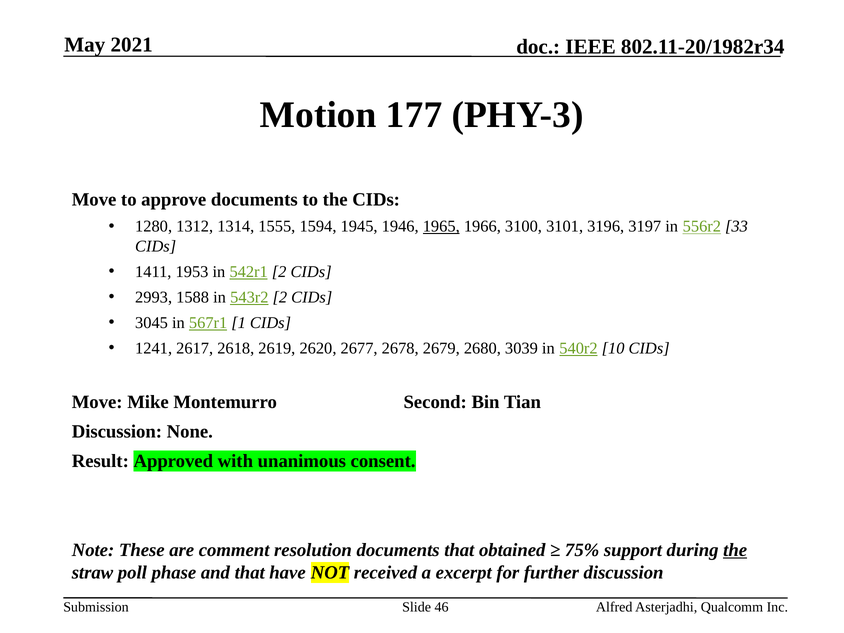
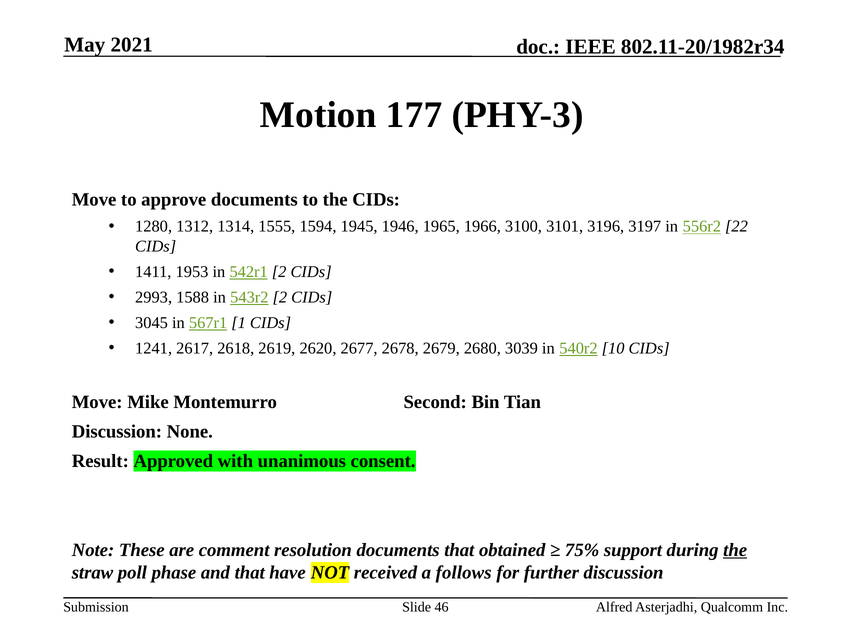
1965 underline: present -> none
33: 33 -> 22
excerpt: excerpt -> follows
